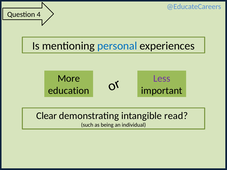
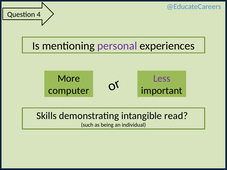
personal colour: blue -> purple
education: education -> computer
Clear: Clear -> Skills
